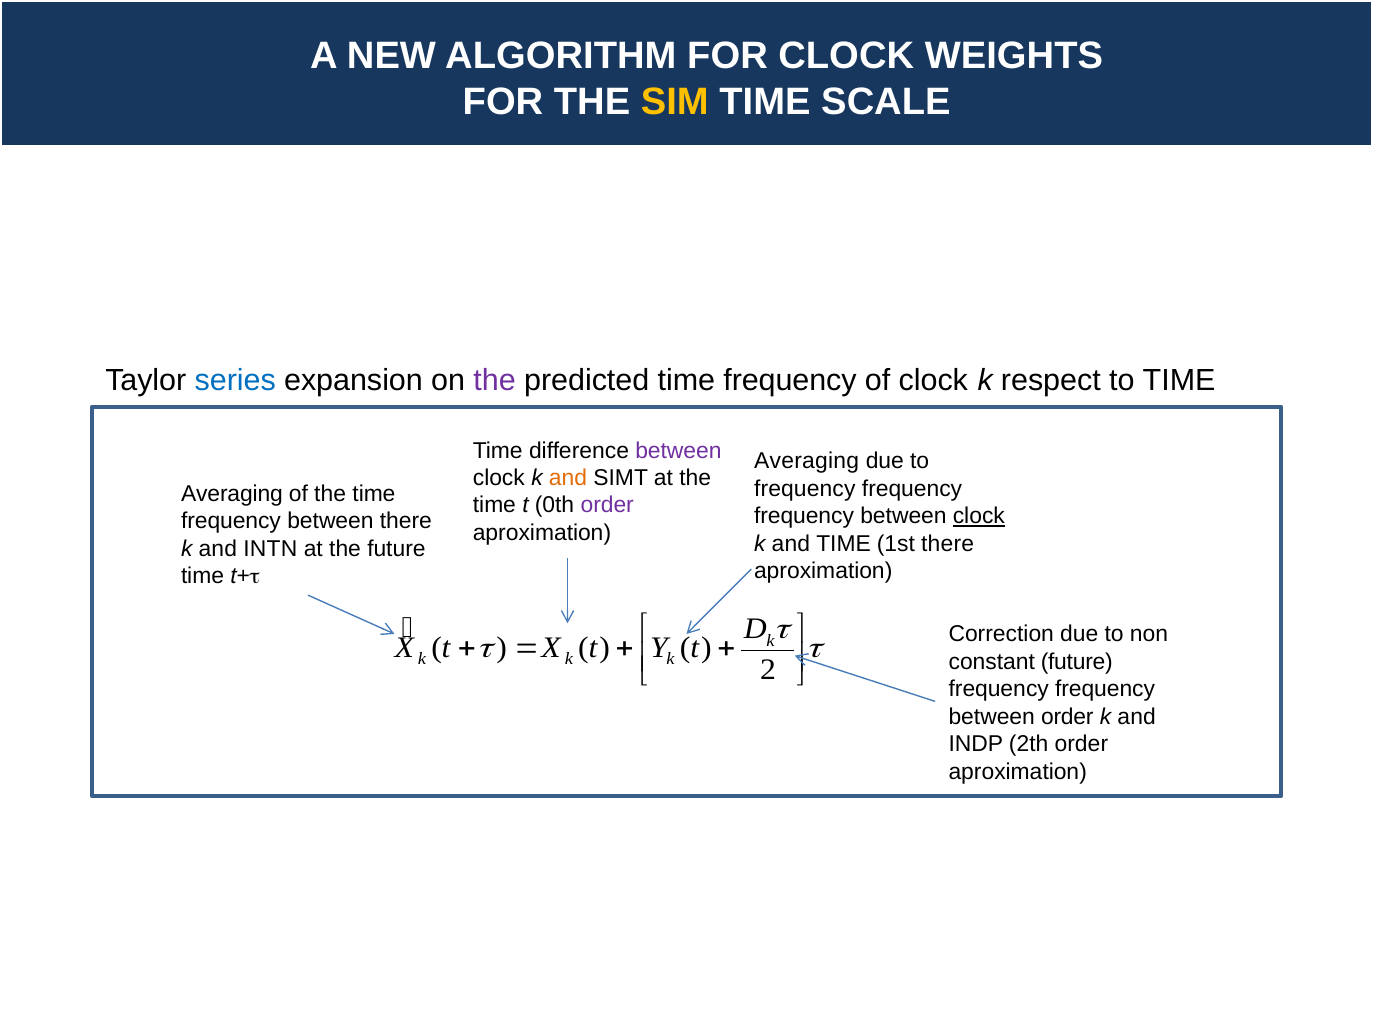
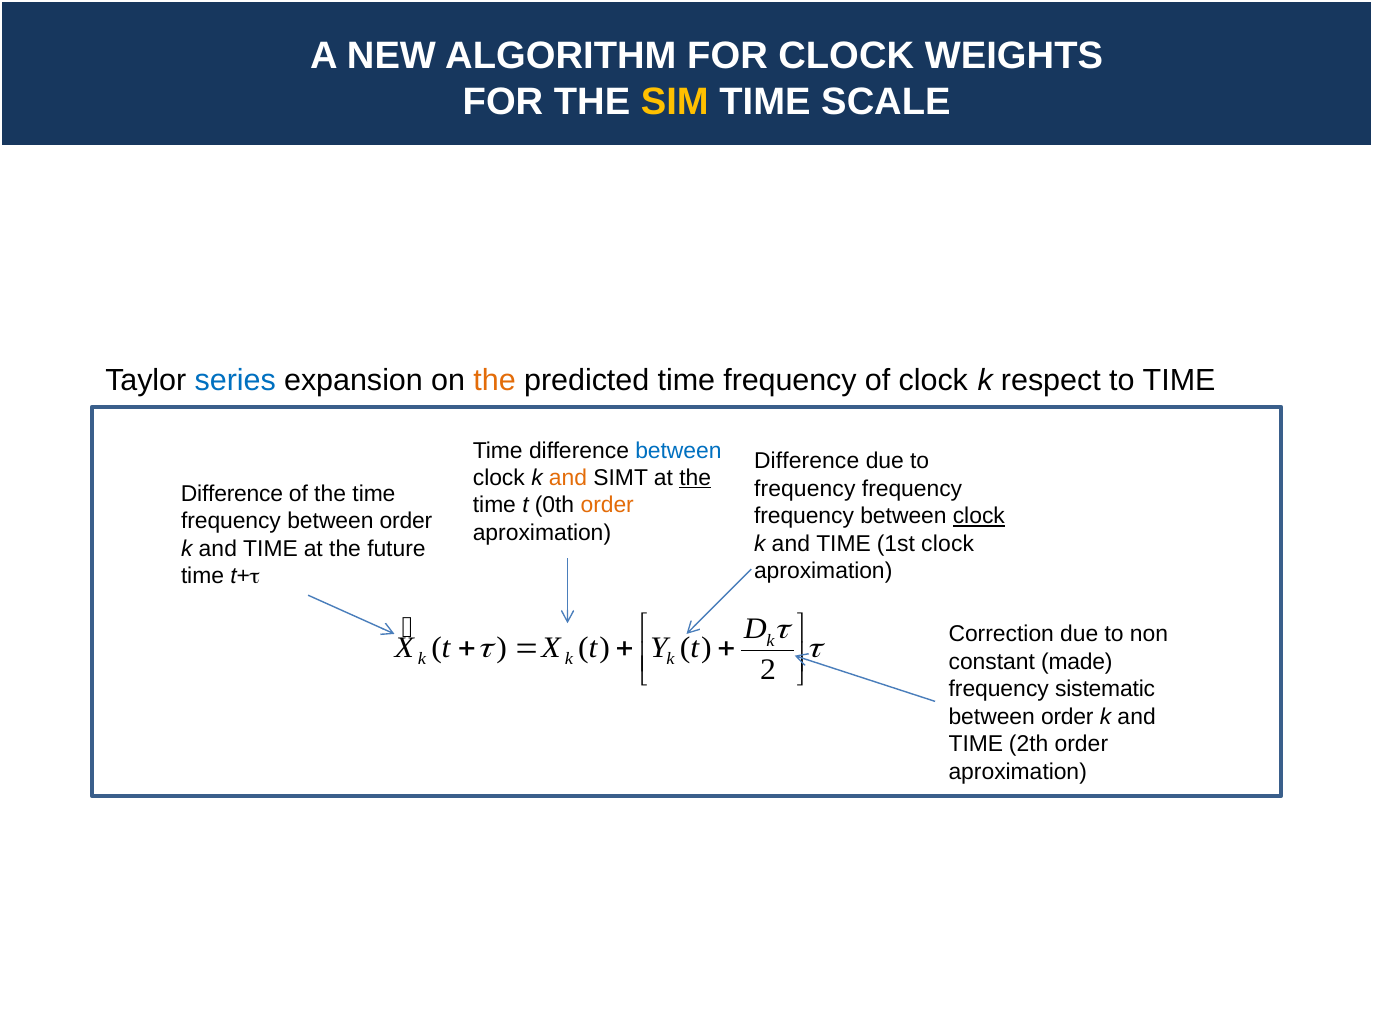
the at (495, 380) colour: purple -> orange
between at (678, 450) colour: purple -> blue
Averaging at (807, 461): Averaging -> Difference
the at (695, 478) underline: none -> present
Averaging at (232, 494): Averaging -> Difference
order at (607, 505) colour: purple -> orange
there at (406, 521): there -> order
1st there: there -> clock
INTN at (270, 549): INTN -> TIME
constant future: future -> made
frequency at (1105, 689): frequency -> sistematic
INDP at (976, 744): INDP -> TIME
